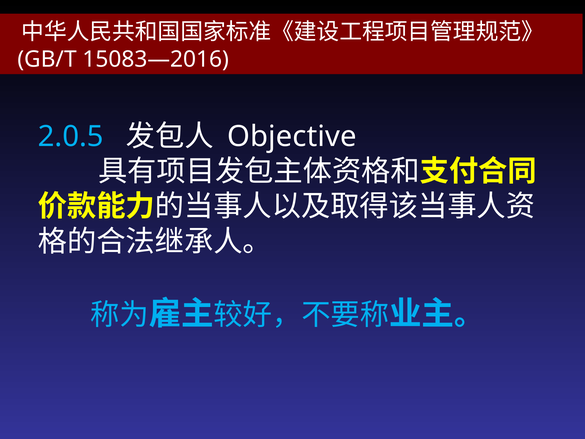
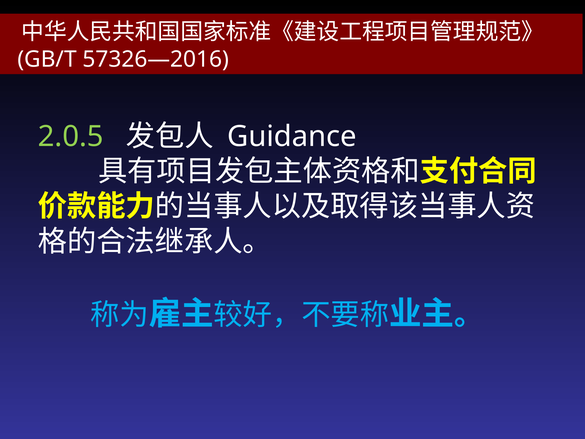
15083—2016: 15083—2016 -> 57326—2016
2.0.5 colour: light blue -> light green
Objective: Objective -> Guidance
